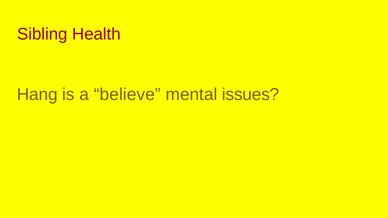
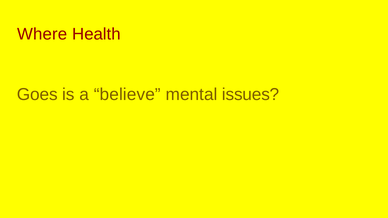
Sibling: Sibling -> Where
Hang: Hang -> Goes
